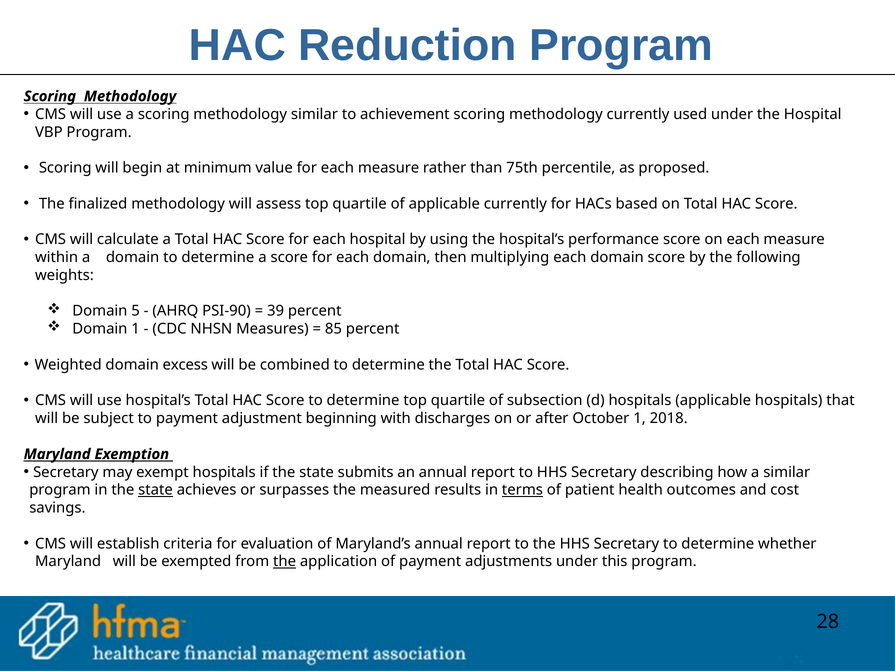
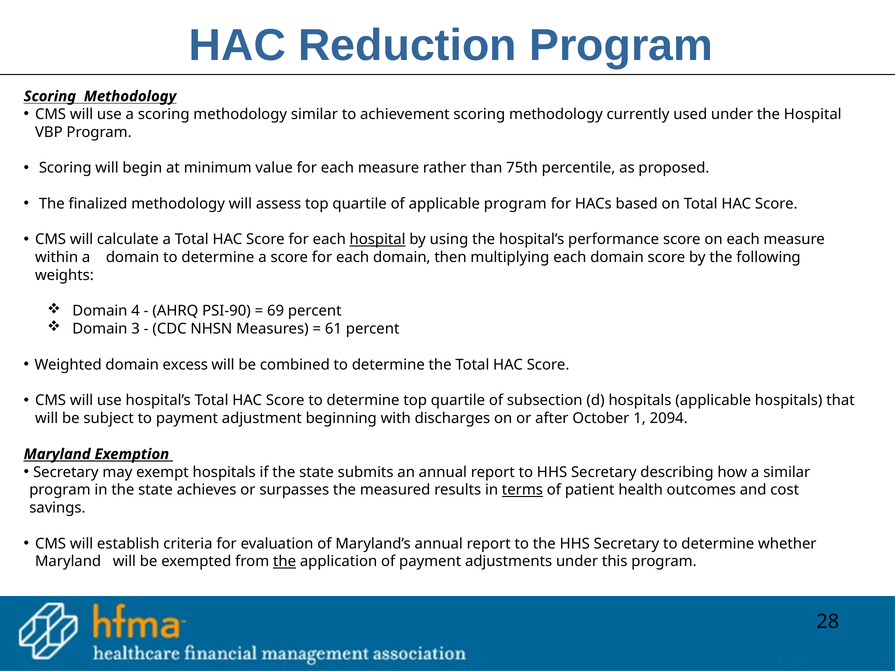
applicable currently: currently -> program
hospital at (378, 240) underline: none -> present
5: 5 -> 4
39: 39 -> 69
Domain 1: 1 -> 3
85: 85 -> 61
2018: 2018 -> 2094
state at (156, 490) underline: present -> none
